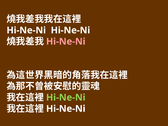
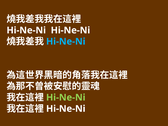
Hi-Ne-Ni at (66, 41) colour: pink -> light blue
